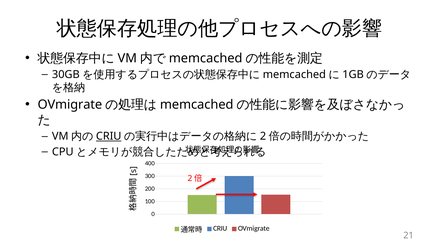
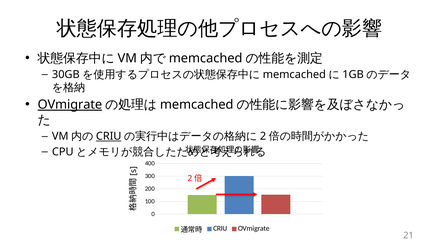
OVmigrate at (70, 105) underline: none -> present
